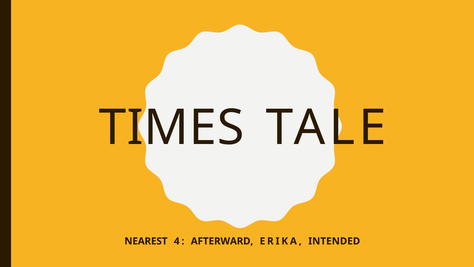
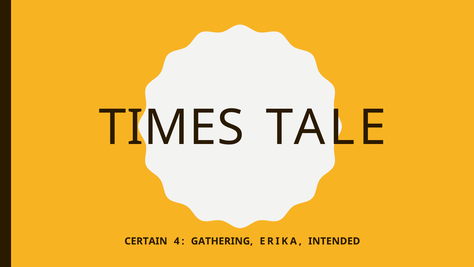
NEAREST: NEAREST -> CERTAIN
AFTERWARD: AFTERWARD -> GATHERING
